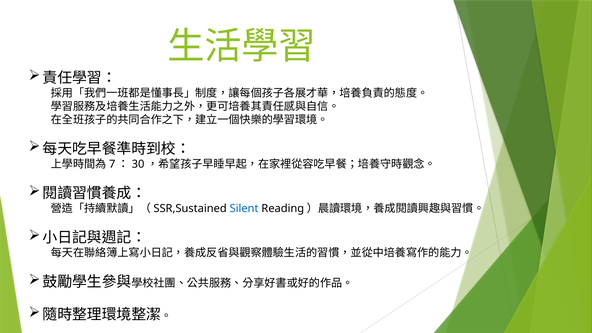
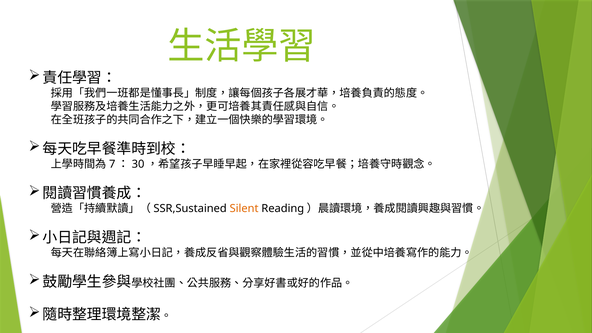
Silent colour: blue -> orange
